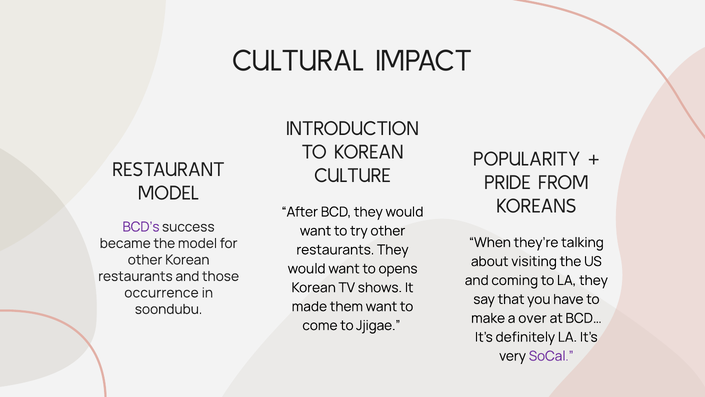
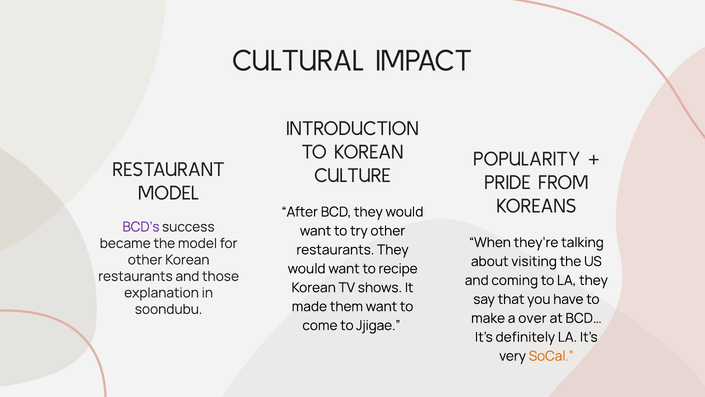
opens: opens -> recipe
occurrence: occurrence -> explanation
SoCal colour: purple -> orange
